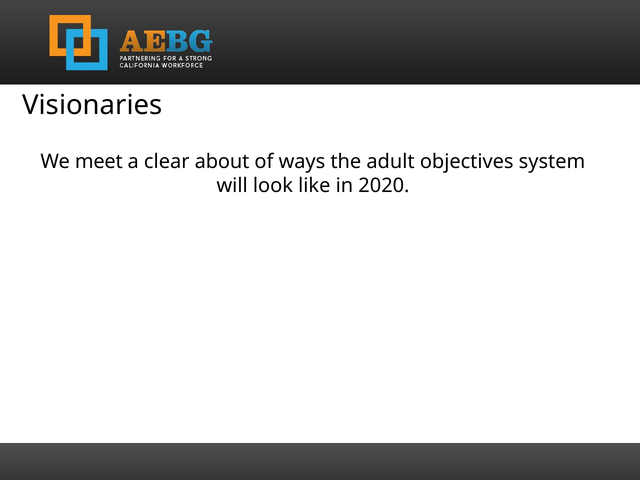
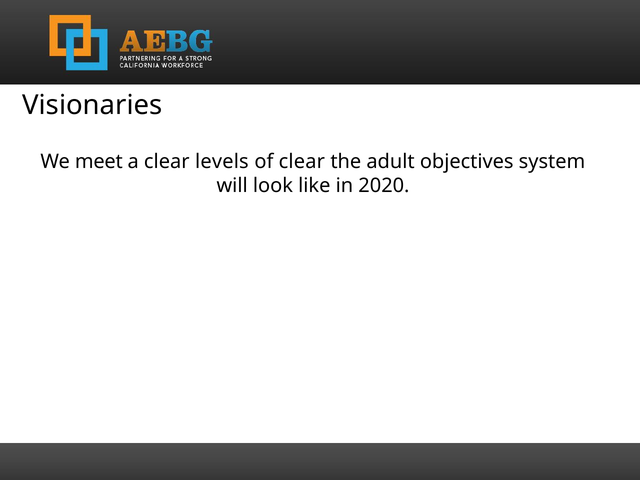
about: about -> levels
of ways: ways -> clear
